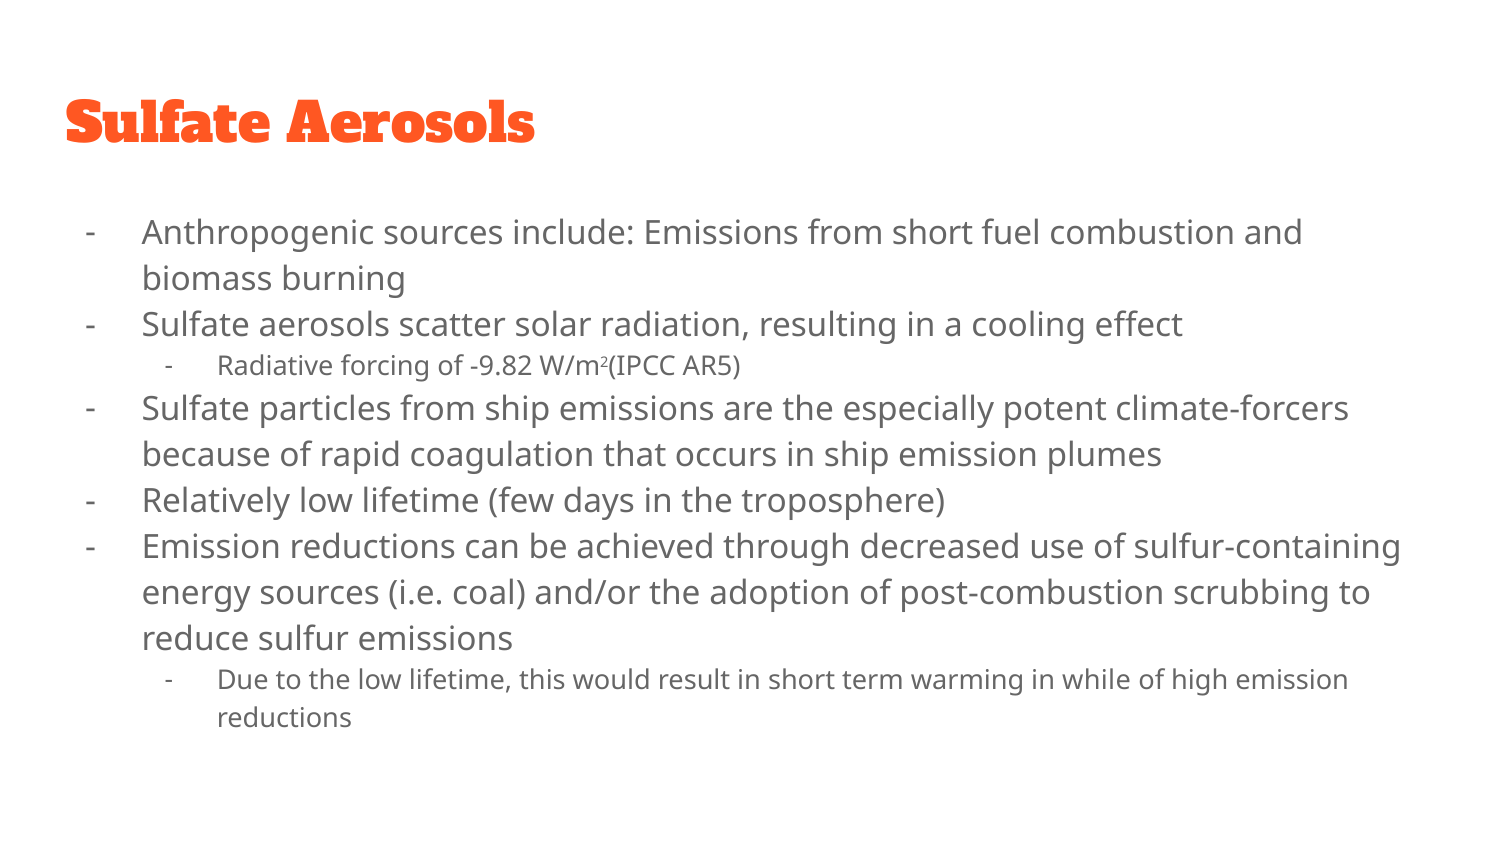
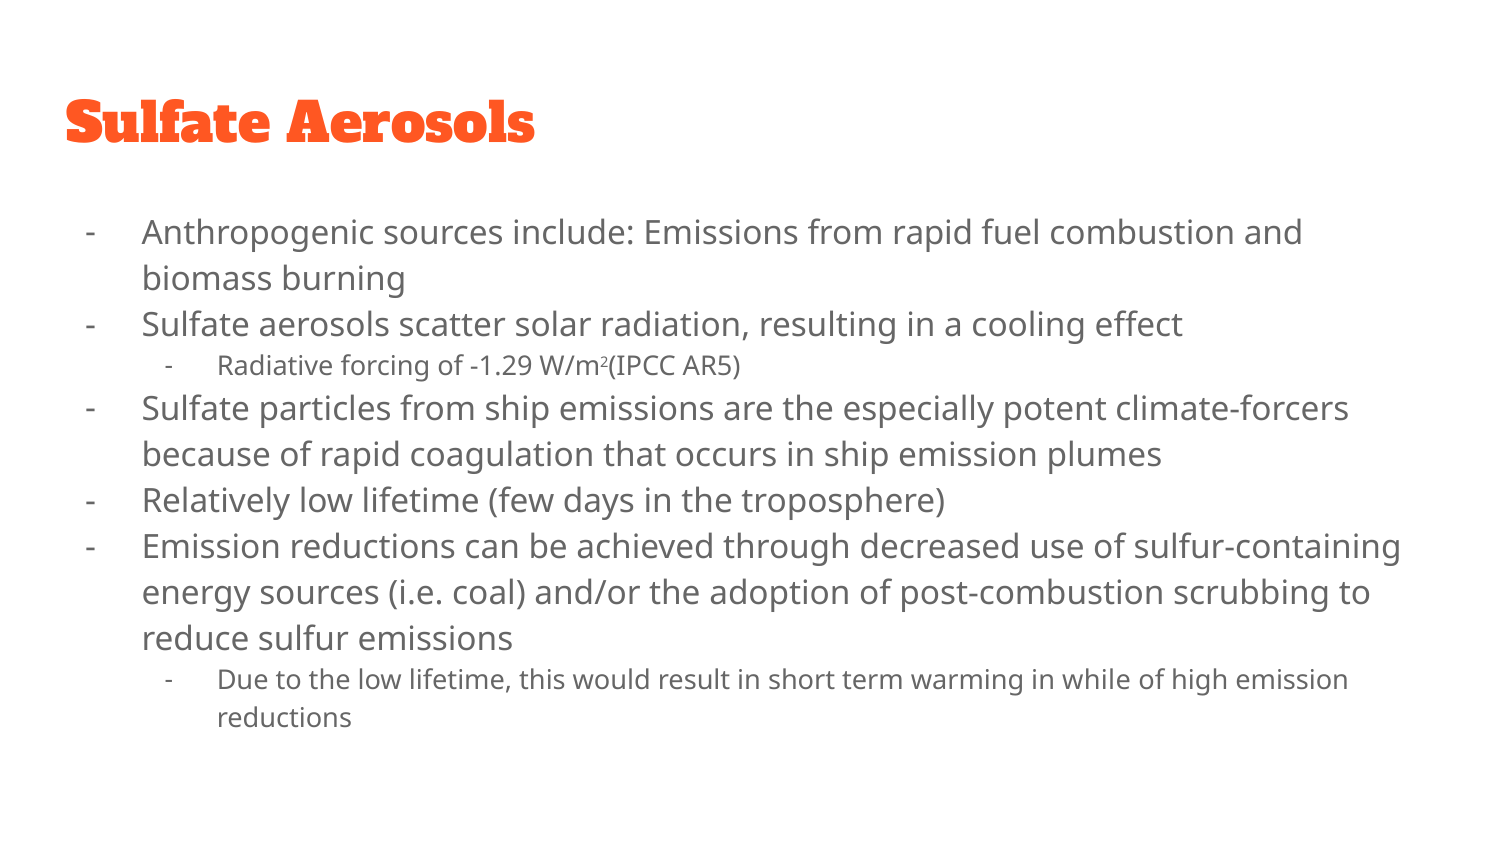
from short: short -> rapid
-9.82: -9.82 -> -1.29
